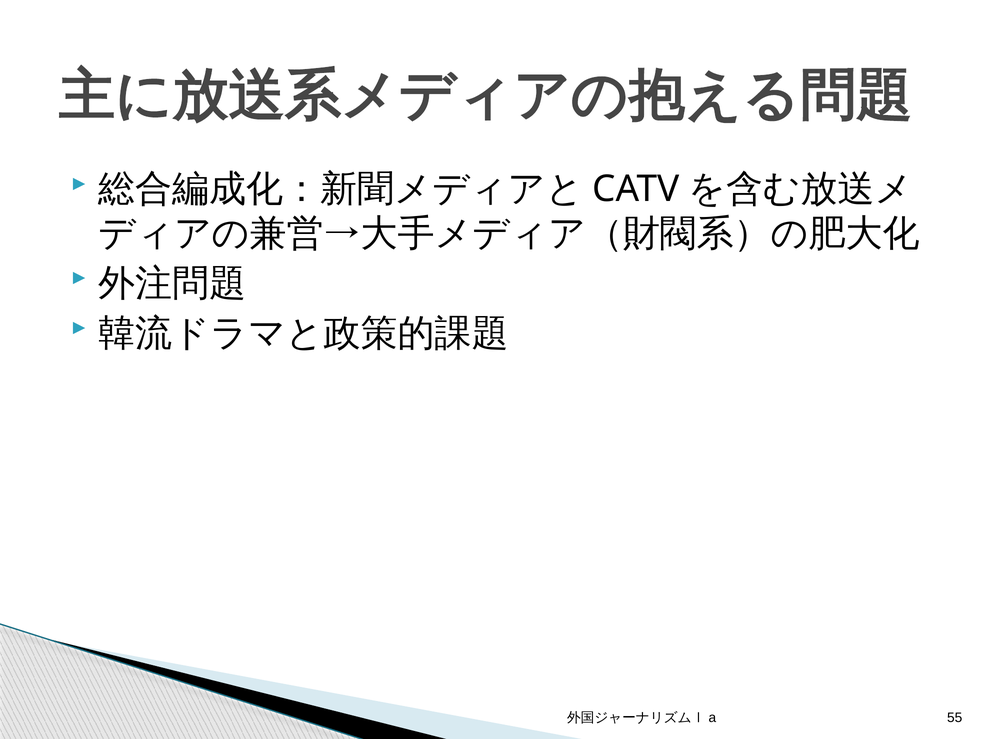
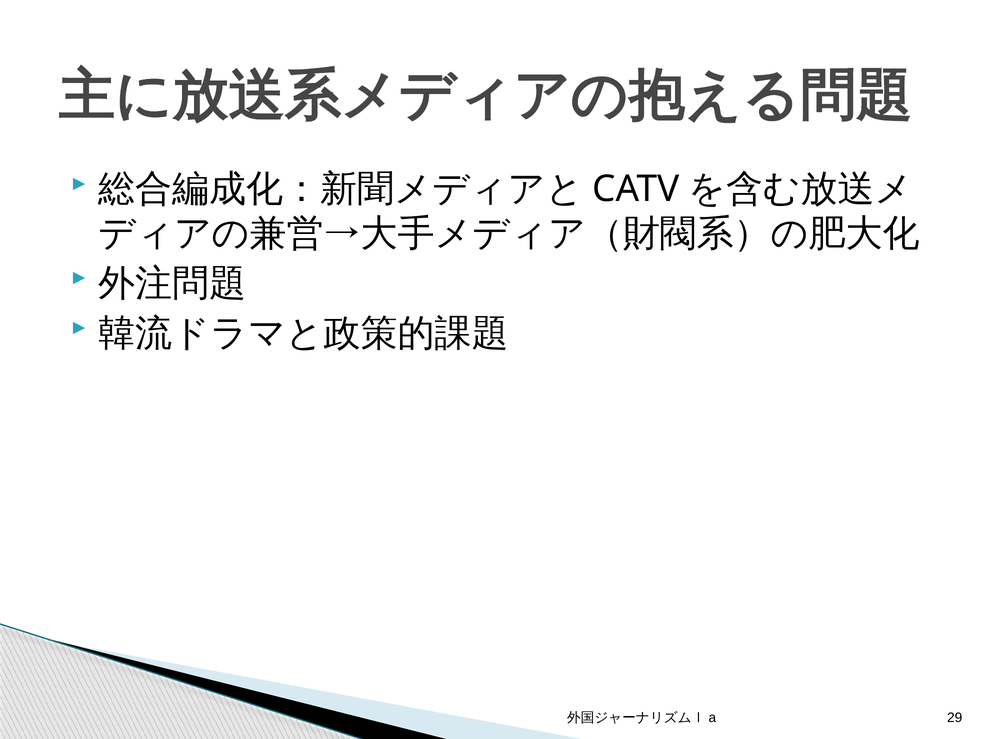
55: 55 -> 29
